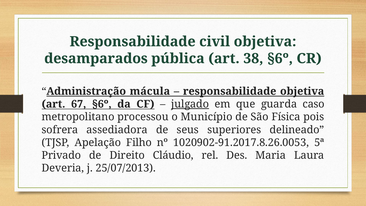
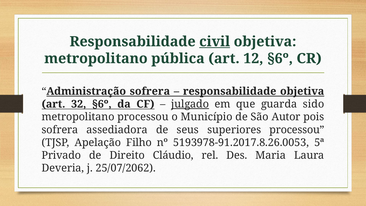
civil underline: none -> present
desamparados at (96, 58): desamparados -> metropolitano
38: 38 -> 12
Administração mácula: mácula -> sofrera
67: 67 -> 32
caso: caso -> sido
Física: Física -> Autor
superiores delineado: delineado -> processou
1020902-91.2017.8.26.0053: 1020902-91.2017.8.26.0053 -> 5193978-91.2017.8.26.0053
25/07/2013: 25/07/2013 -> 25/07/2062
